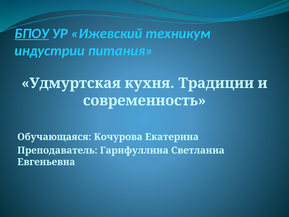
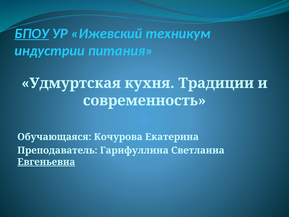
Евгеньевна underline: none -> present
